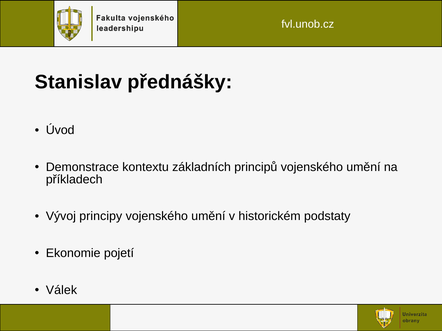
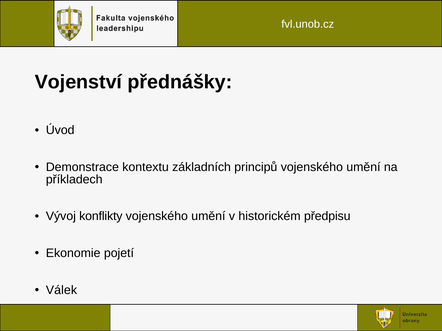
Stanislav: Stanislav -> Vojenství
principy: principy -> konflikty
podstaty: podstaty -> předpisu
